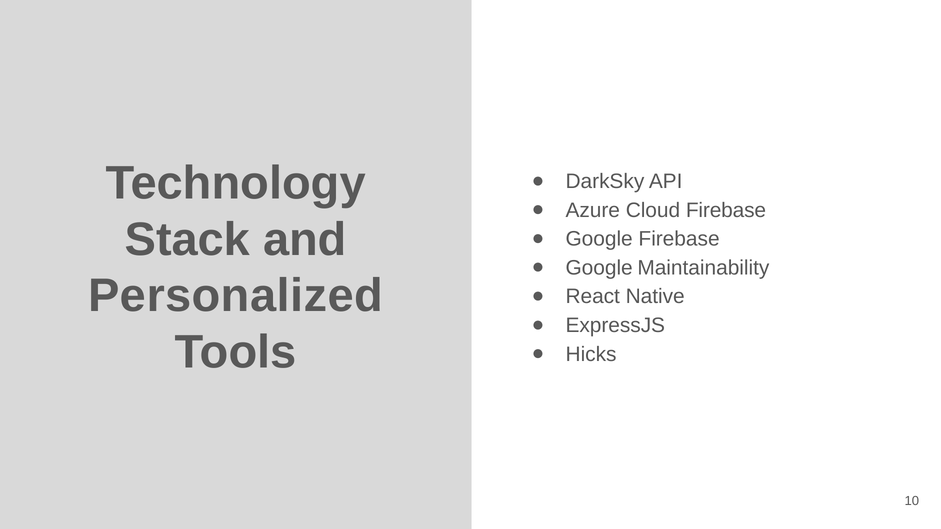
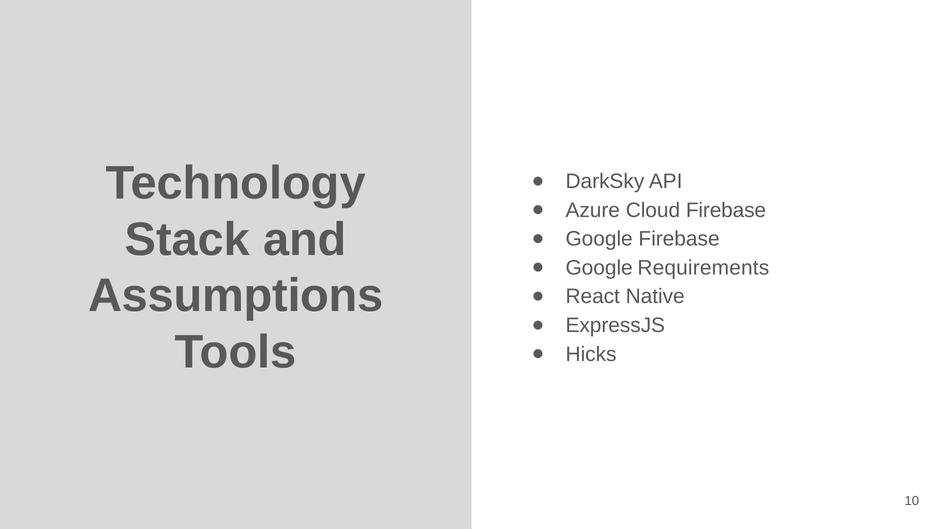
Maintainability: Maintainability -> Requirements
Personalized: Personalized -> Assumptions
